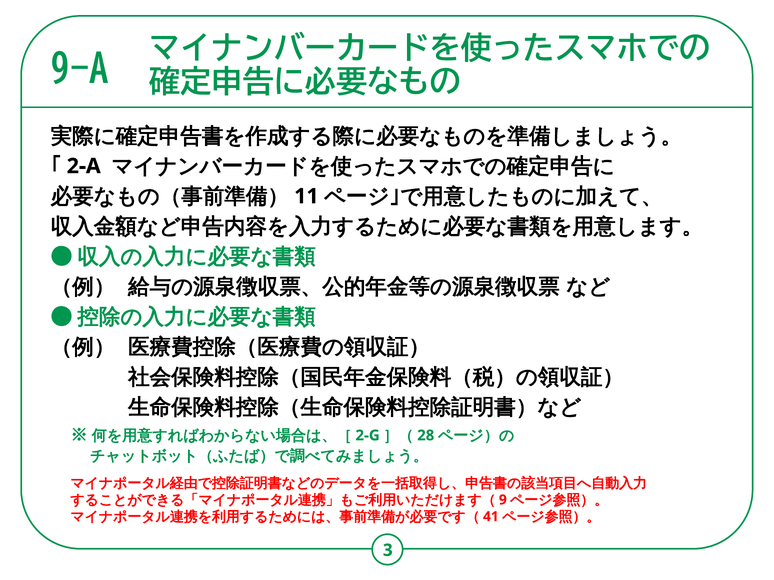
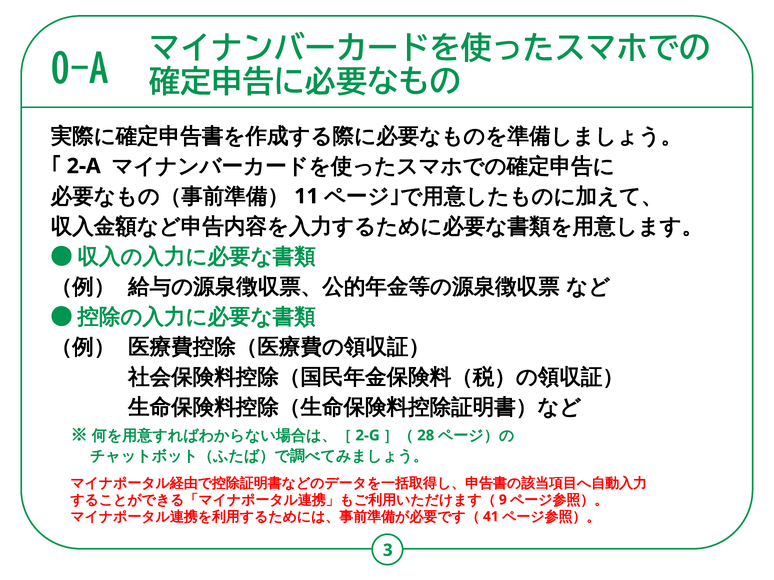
9-A: 9-A -> 0-A
